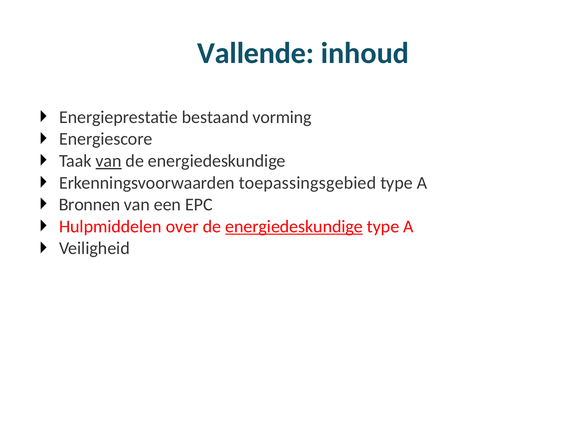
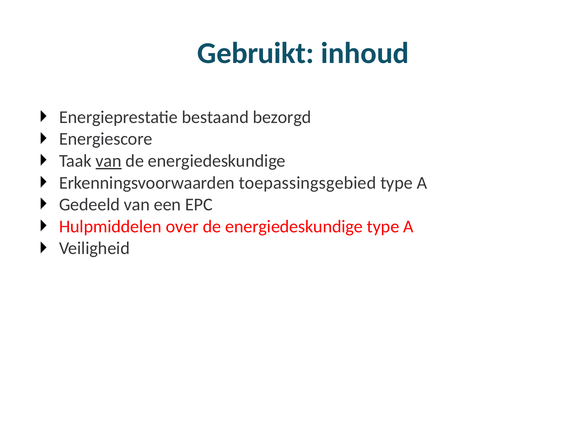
Vallende: Vallende -> Gebruikt
vorming: vorming -> bezorgd
Bronnen: Bronnen -> Gedeeld
energiedeskundige at (294, 226) underline: present -> none
